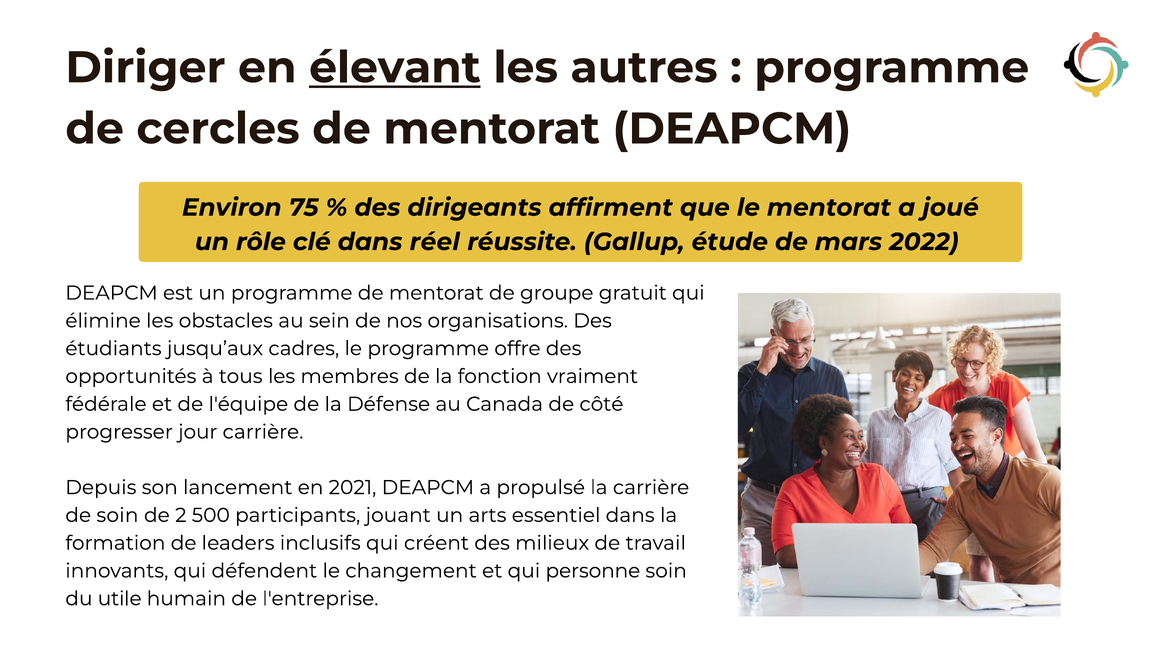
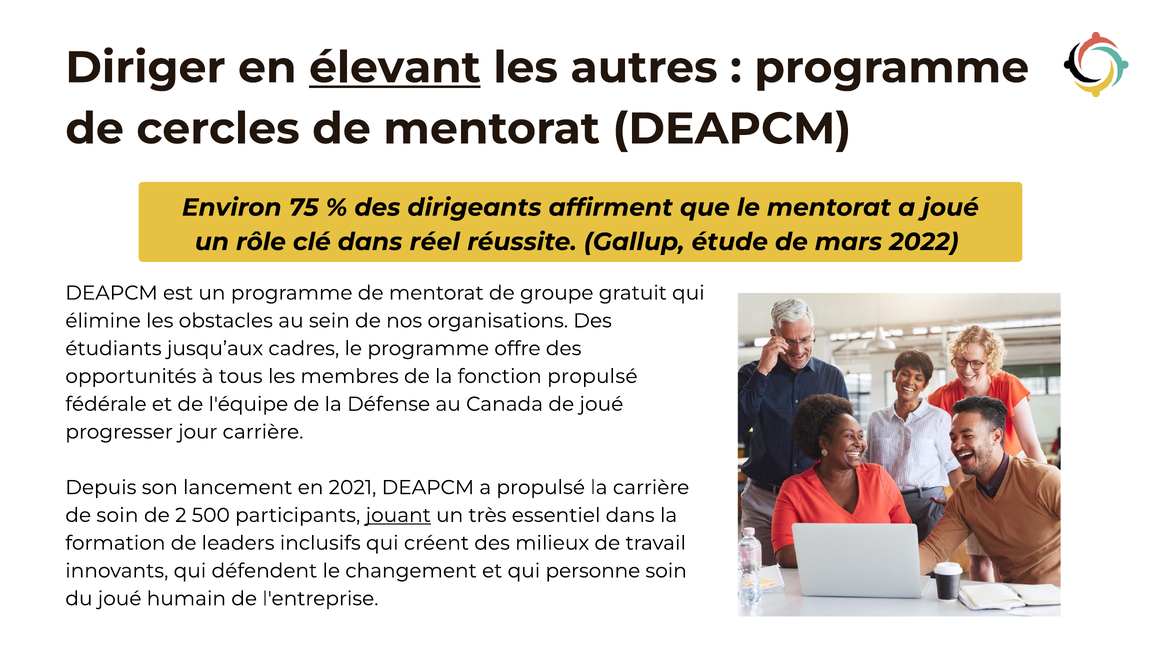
fonction vraiment: vraiment -> propulsé
de côté: côté -> joué
jouant underline: none -> present
arts: arts -> très
du utile: utile -> joué
